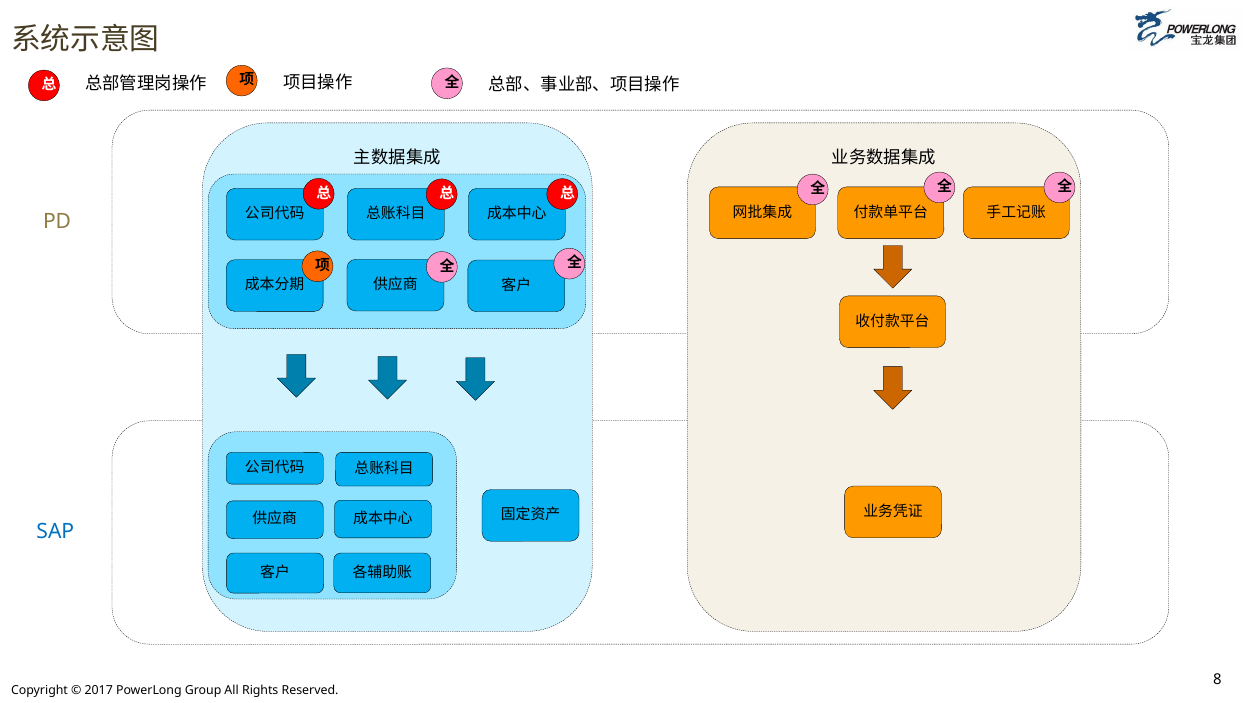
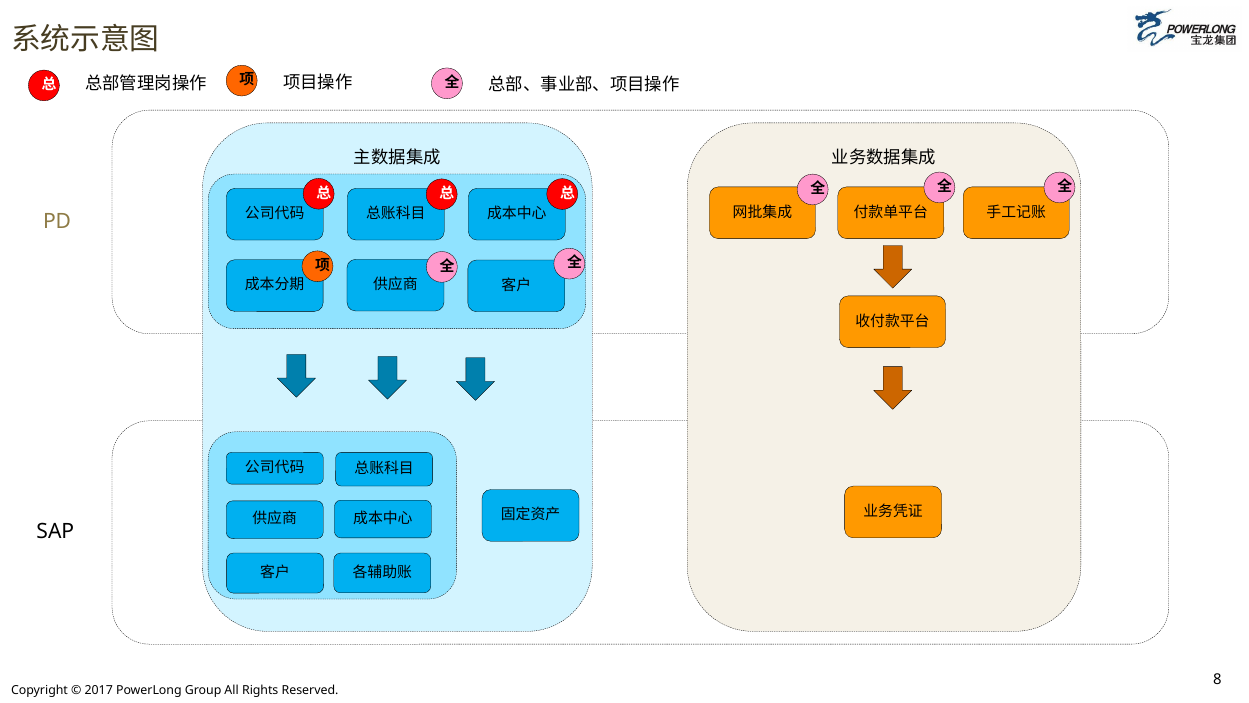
SAP colour: blue -> black
